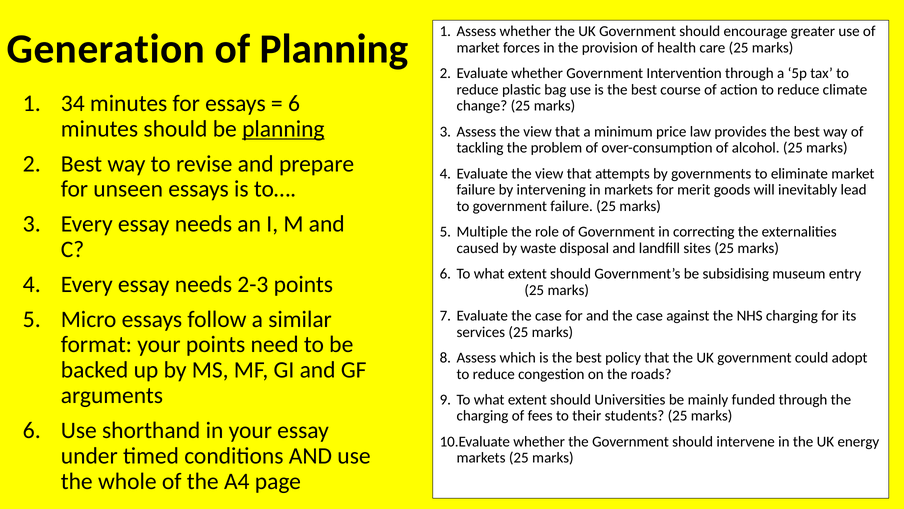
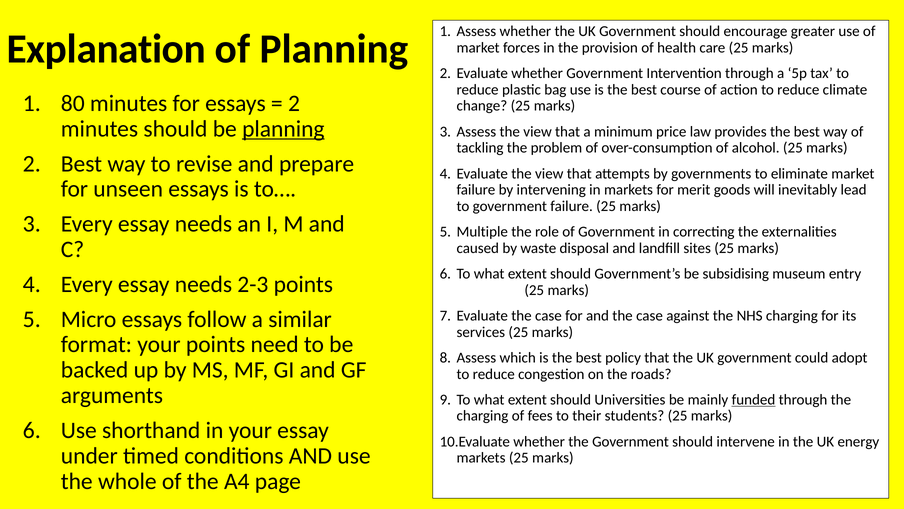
Generation: Generation -> Explanation
34: 34 -> 80
6 at (294, 103): 6 -> 2
funded underline: none -> present
